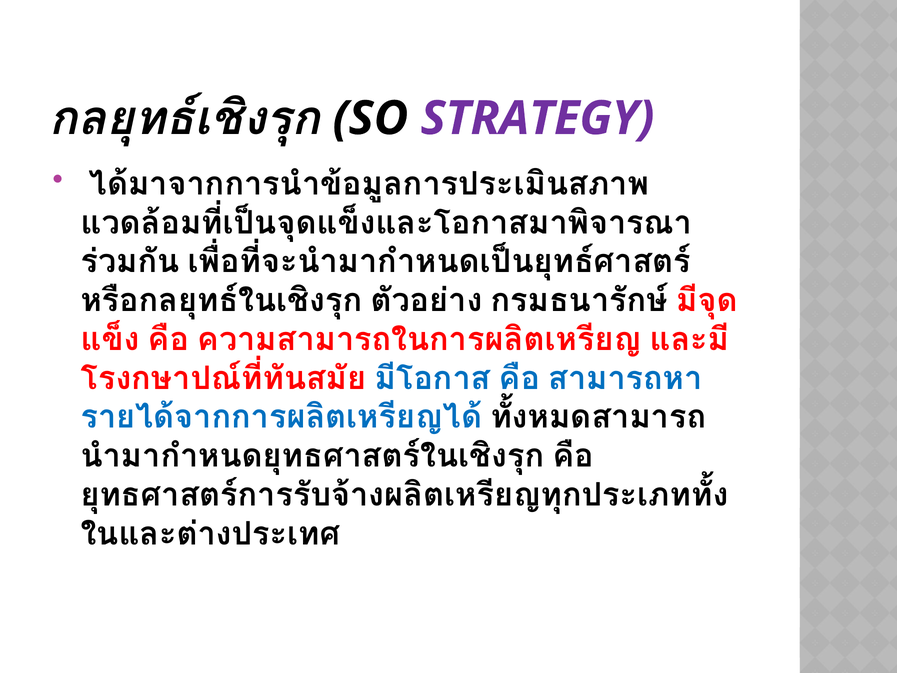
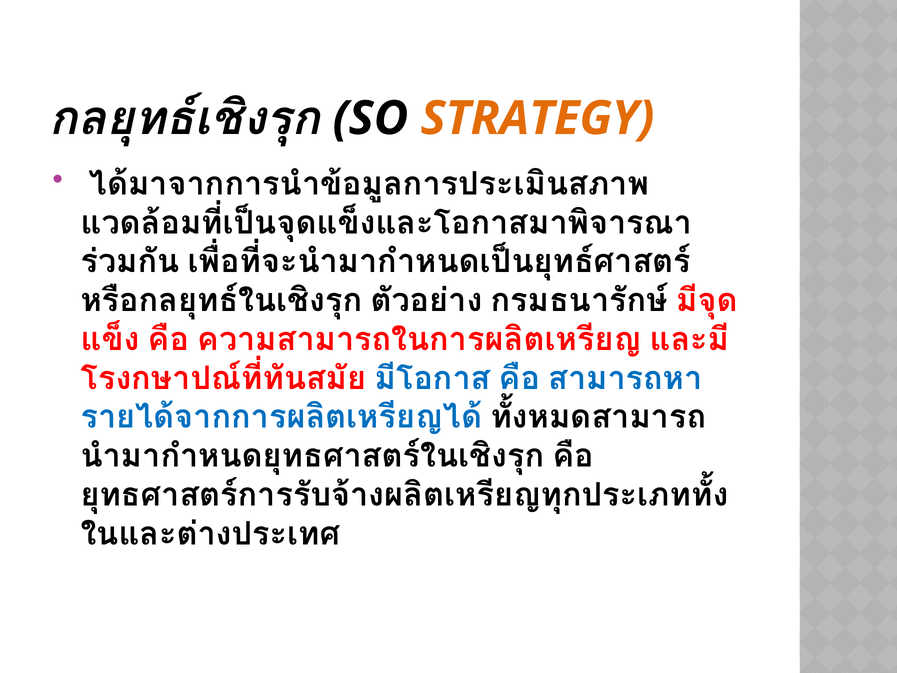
STRATEGY colour: purple -> orange
